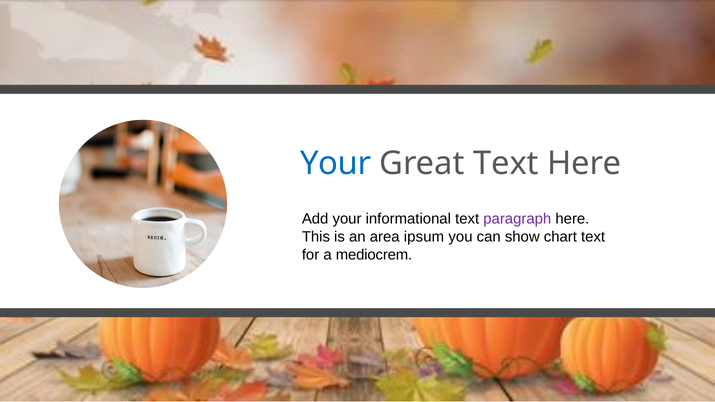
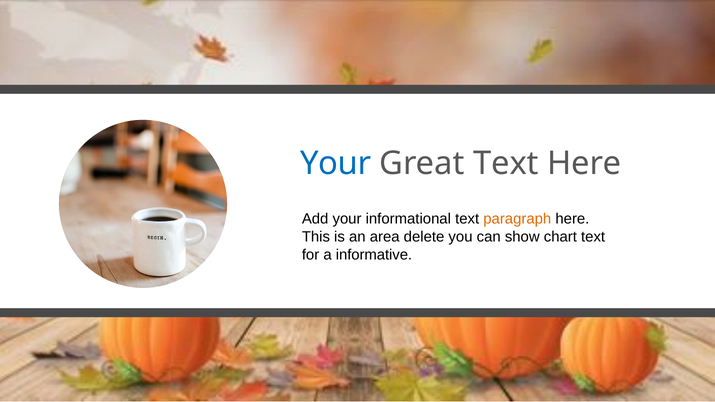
paragraph colour: purple -> orange
ipsum: ipsum -> delete
mediocrem: mediocrem -> informative
